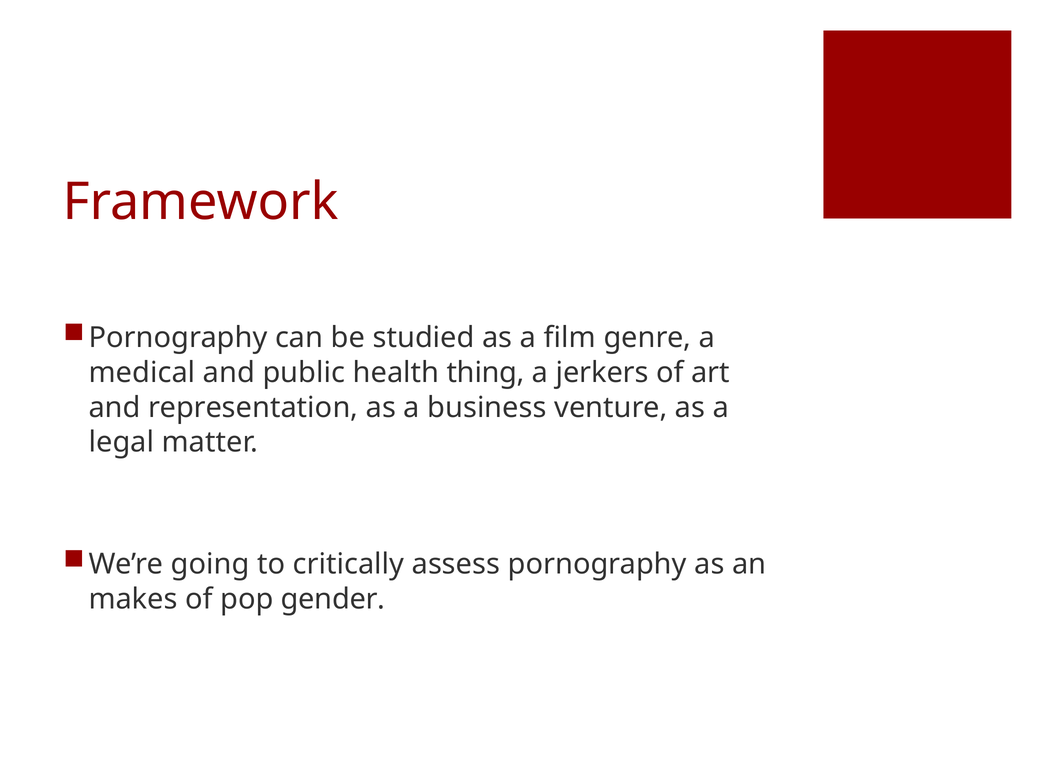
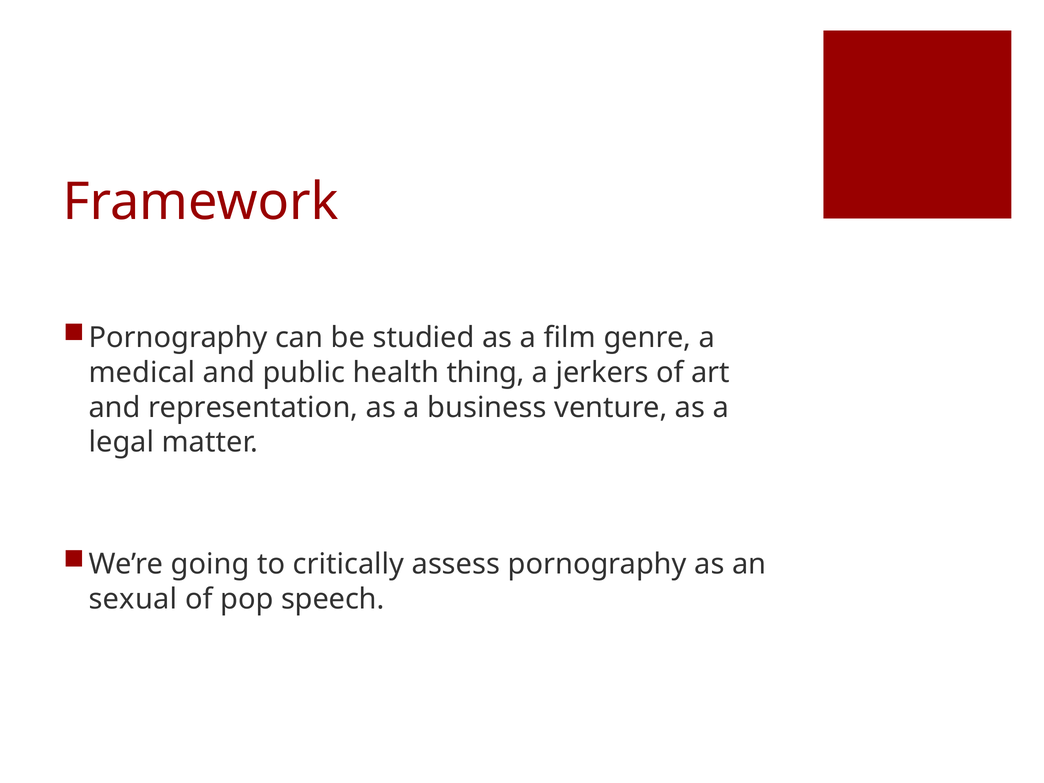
makes: makes -> sexual
gender: gender -> speech
